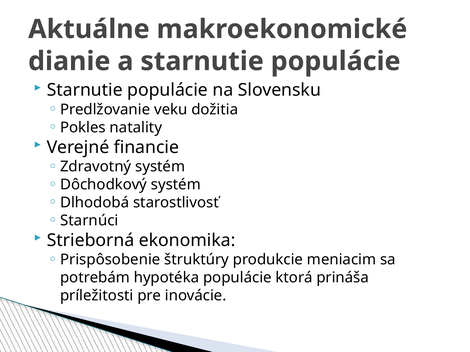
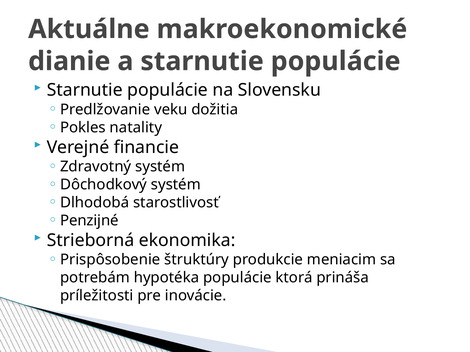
Starnúci: Starnúci -> Penzijné
